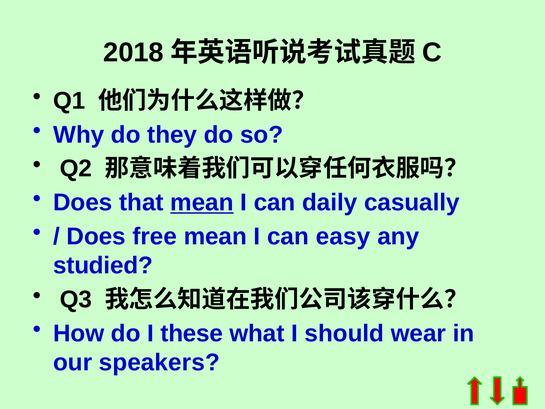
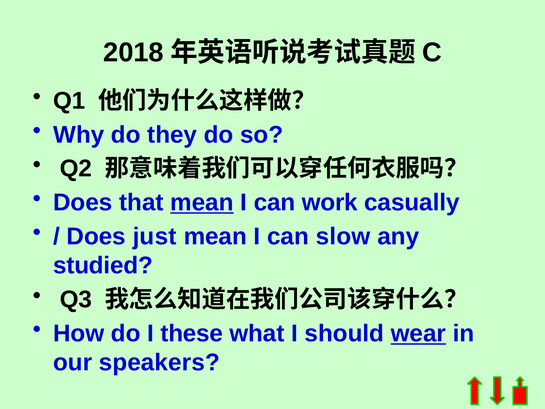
daily: daily -> work
free: free -> just
easy: easy -> slow
wear underline: none -> present
